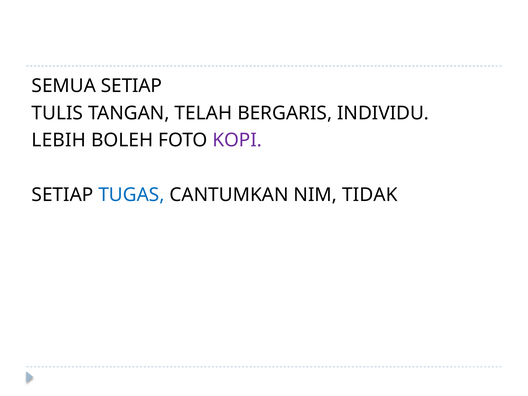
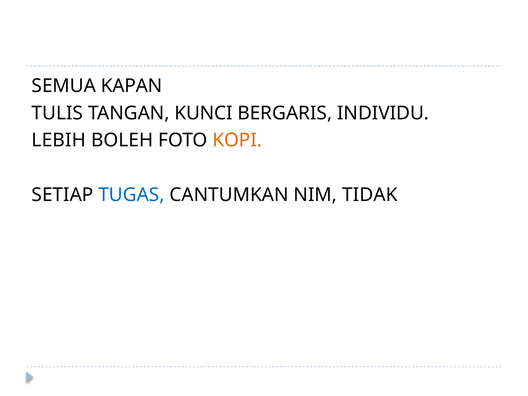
SEMUA SETIAP: SETIAP -> KAPAN
TELAH: TELAH -> KUNCI
KOPI colour: purple -> orange
